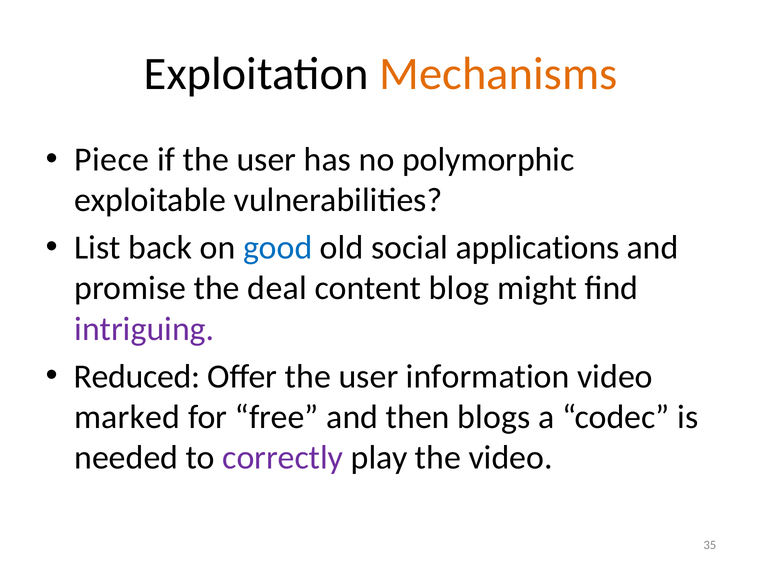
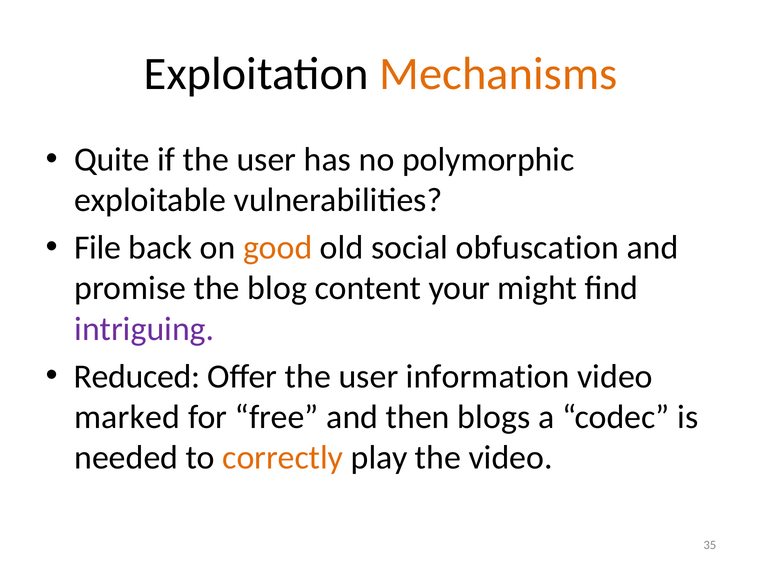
Piece: Piece -> Quite
List: List -> File
good colour: blue -> orange
applications: applications -> obfuscation
deal: deal -> blog
blog: blog -> your
correctly colour: purple -> orange
